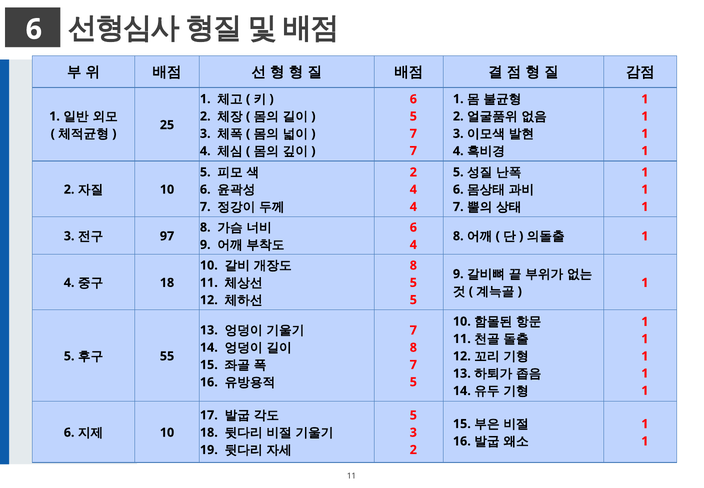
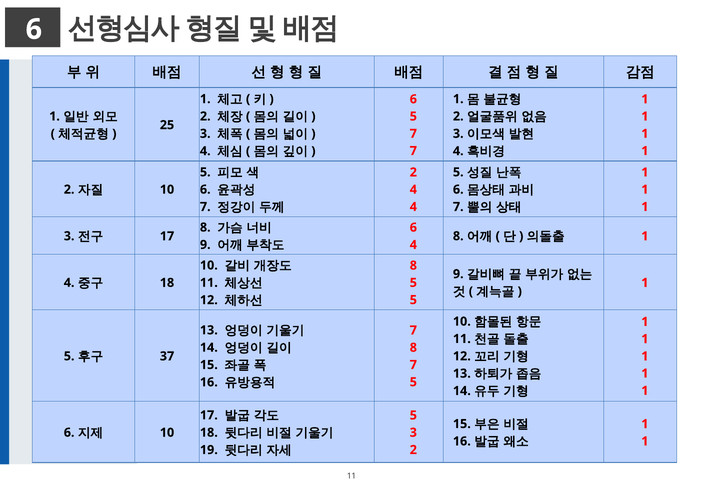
97 at (167, 236): 97 -> 17
55: 55 -> 37
